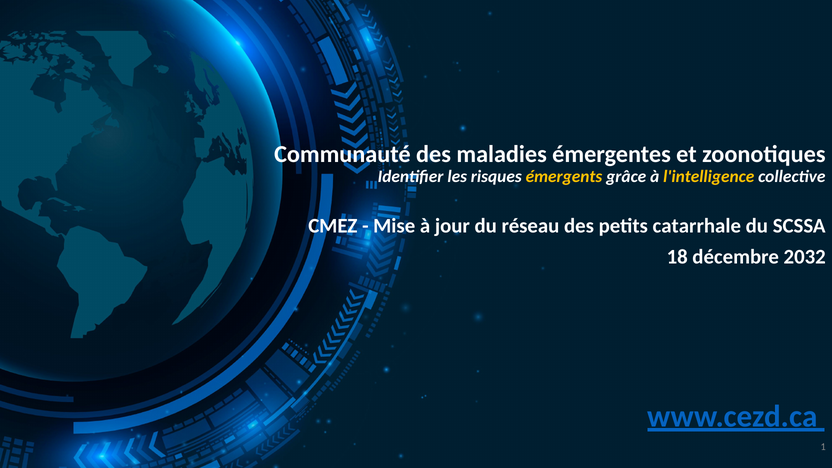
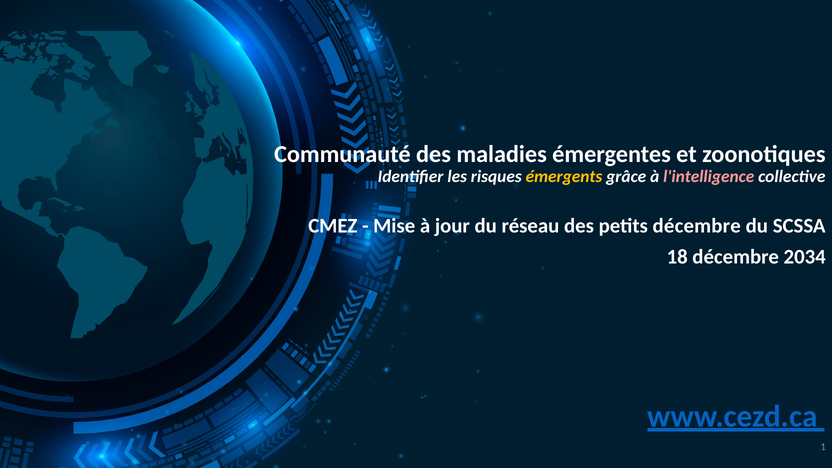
l'intelligence colour: yellow -> pink
petits catarrhale: catarrhale -> décembre
2032: 2032 -> 2034
